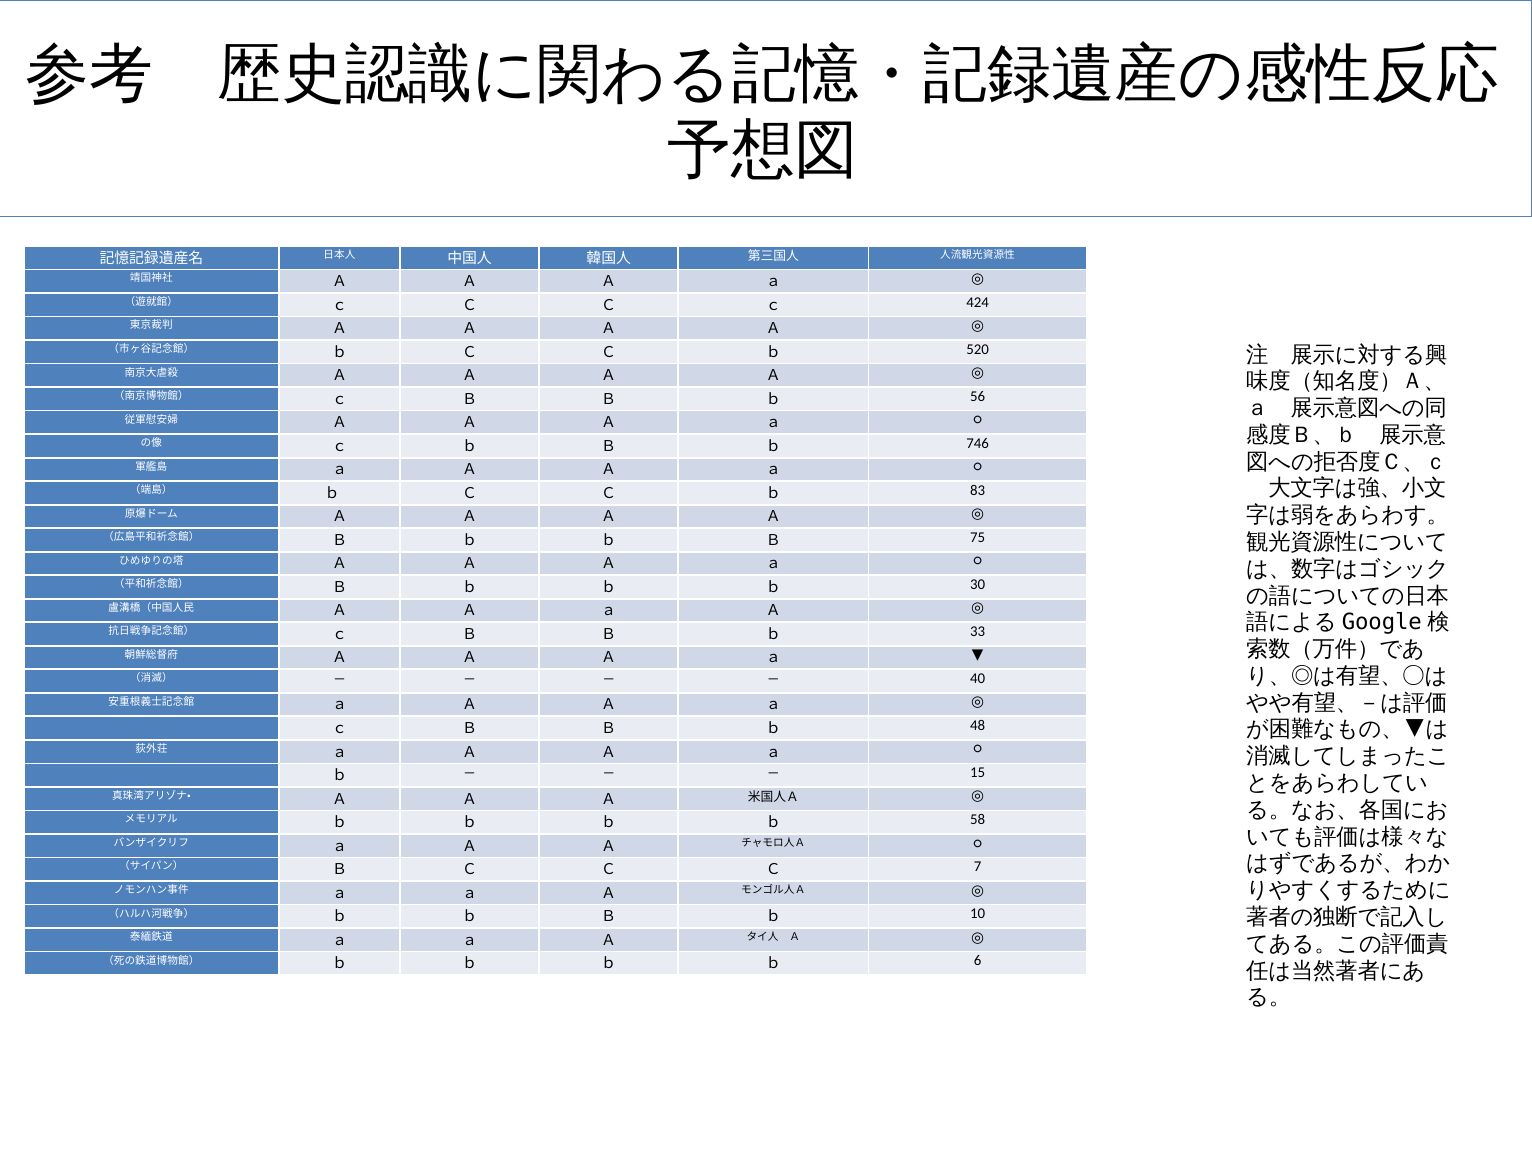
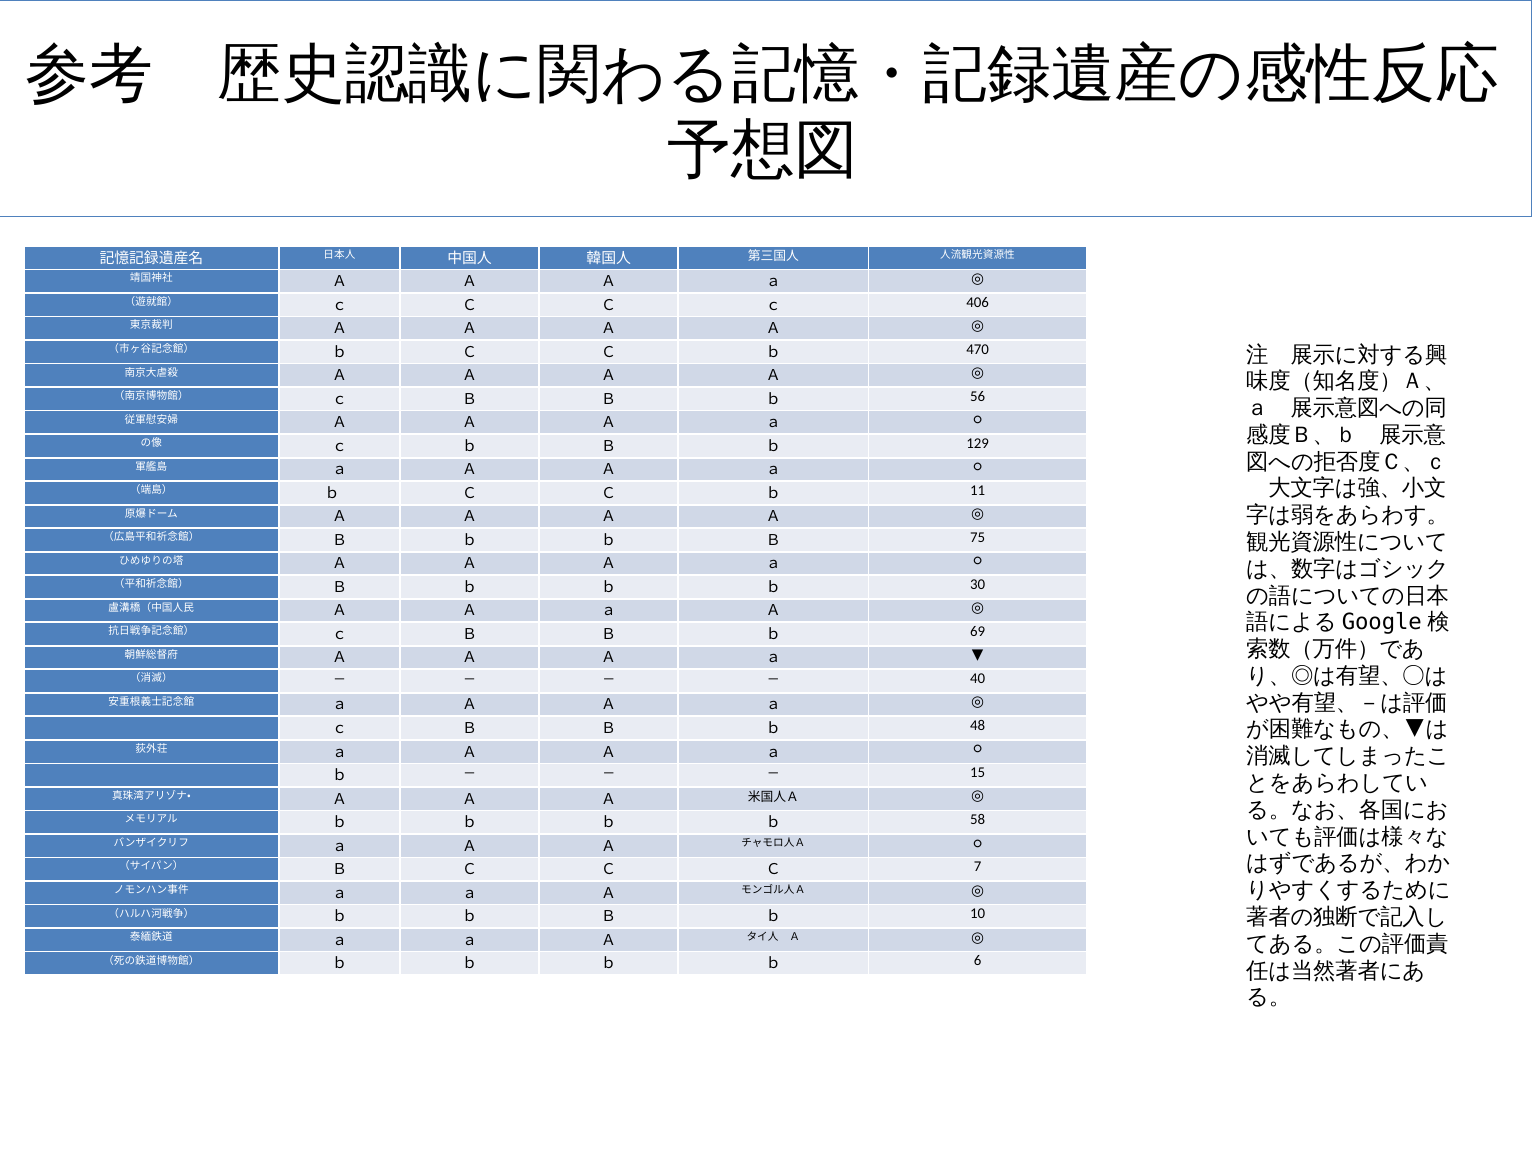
424: 424 -> 406
520: 520 -> 470
746: 746 -> 129
83: 83 -> 11
33: 33 -> 69
